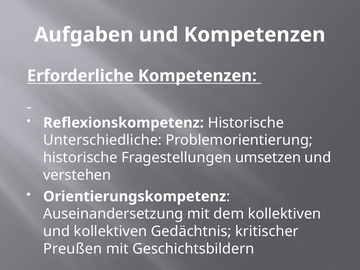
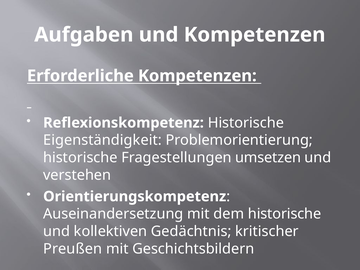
Unterschiedliche: Unterschiedliche -> Eigenständigkeit
dem kollektiven: kollektiven -> historische
